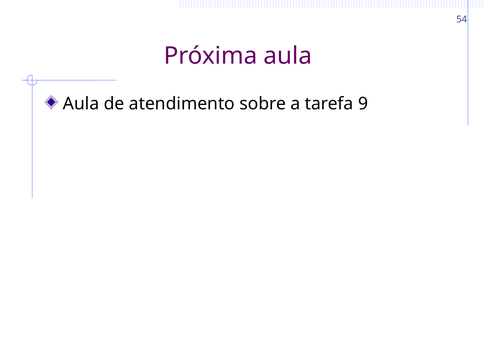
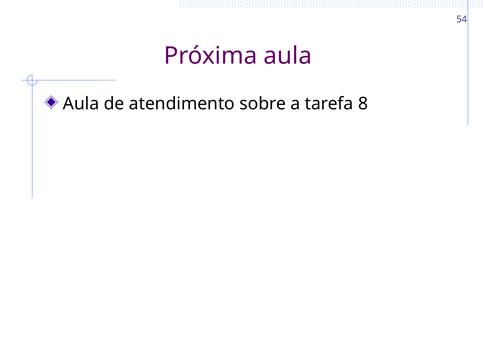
9: 9 -> 8
